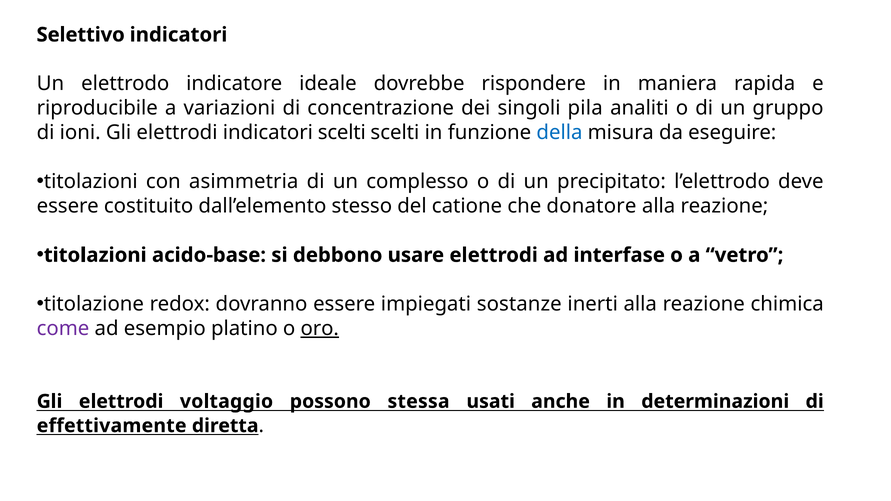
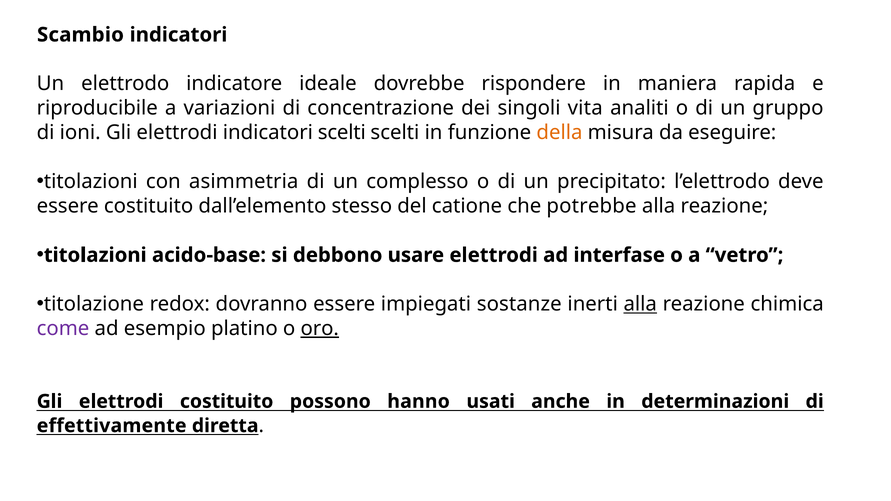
Selettivo: Selettivo -> Scambio
pila: pila -> vita
della colour: blue -> orange
donatore: donatore -> potrebbe
alla at (640, 304) underline: none -> present
elettrodi voltaggio: voltaggio -> costituito
stessa: stessa -> hanno
